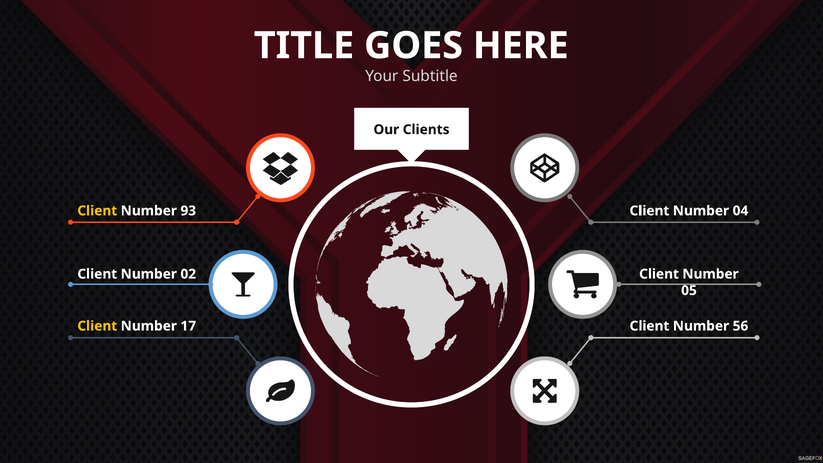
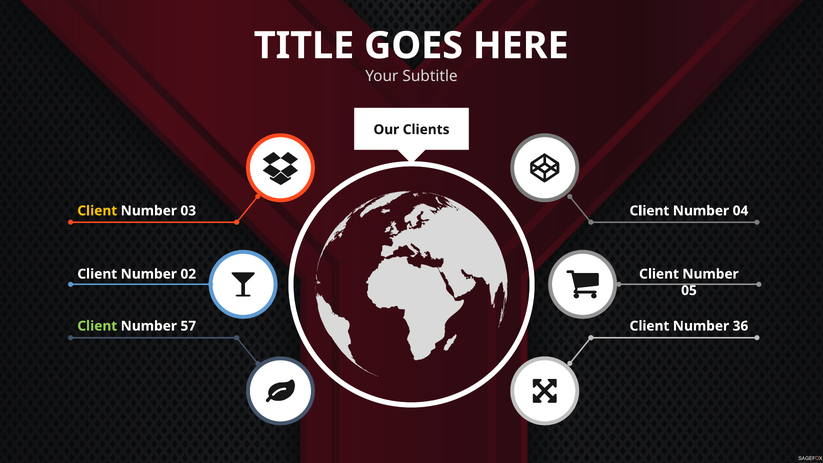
93: 93 -> 03
Client at (97, 326) colour: yellow -> light green
17: 17 -> 57
56: 56 -> 36
